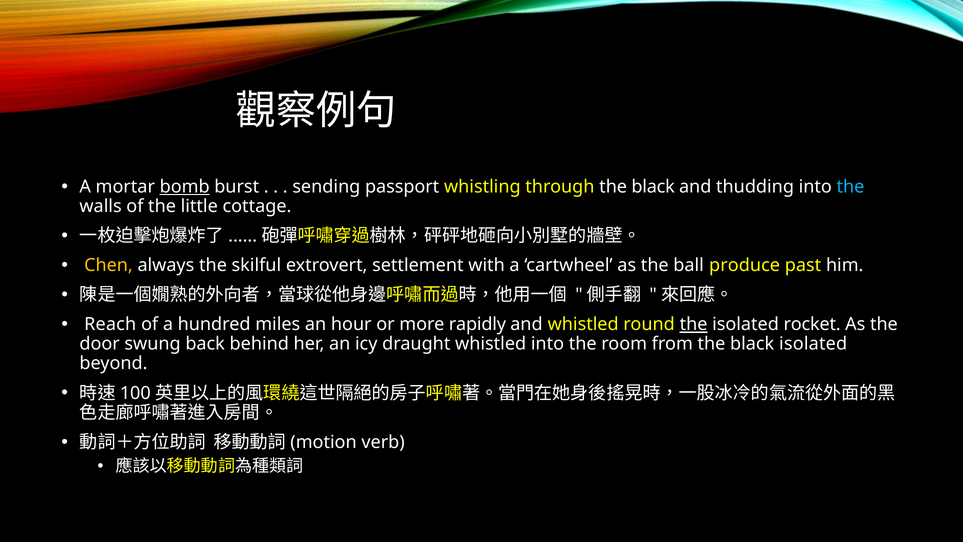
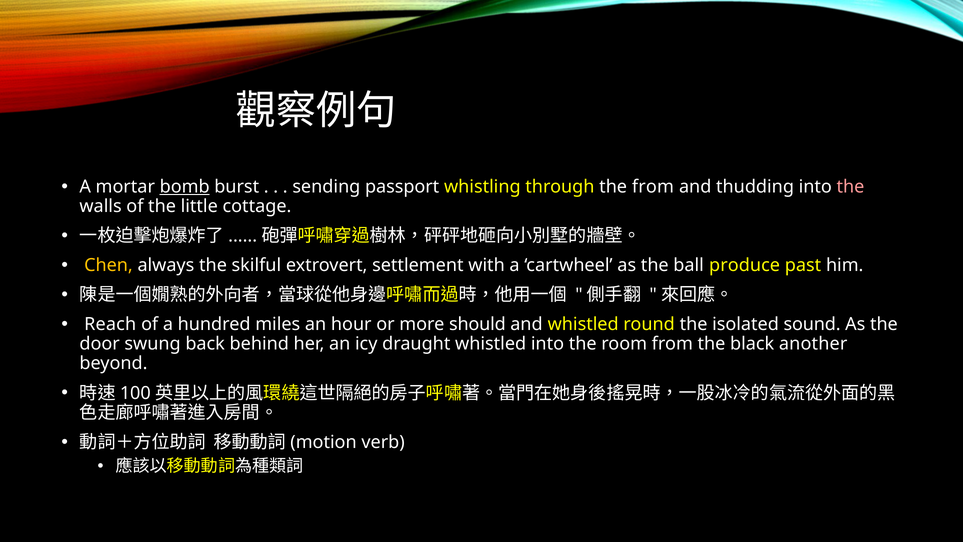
through the black: black -> from
the at (850, 187) colour: light blue -> pink
rapidly: rapidly -> should
the at (694, 324) underline: present -> none
rocket: rocket -> sound
black isolated: isolated -> another
